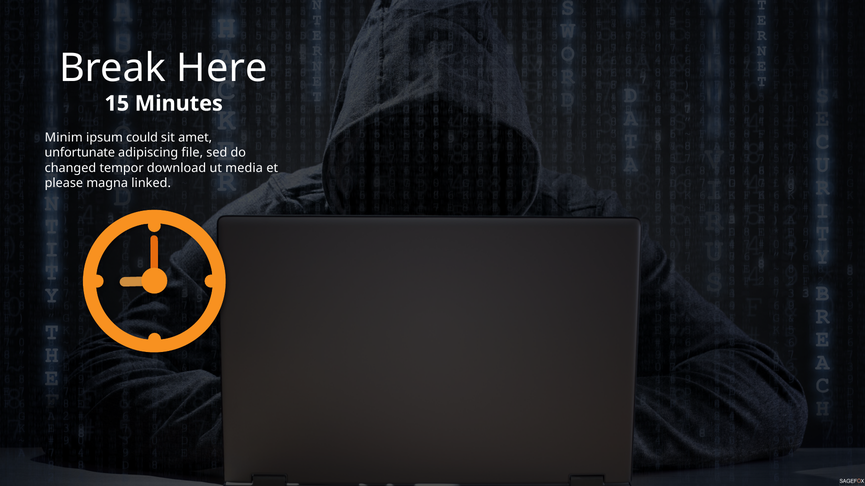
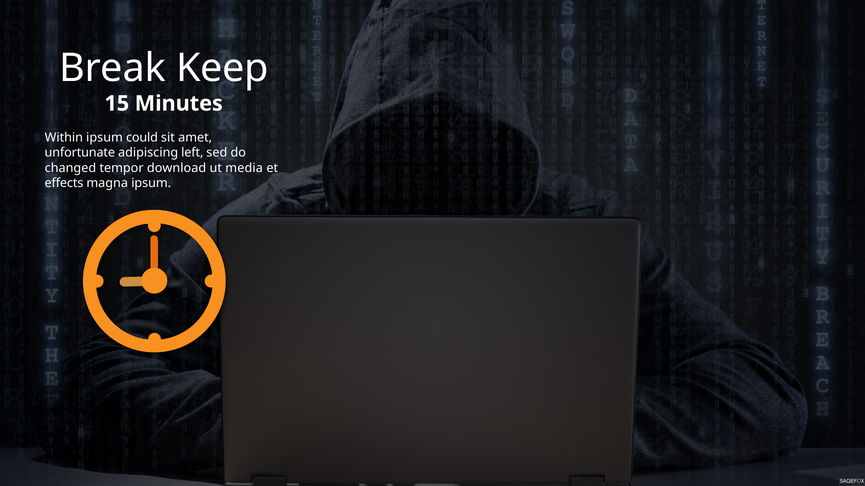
Here: Here -> Keep
Minim: Minim -> Within
file: file -> left
please: please -> effects
magna linked: linked -> ipsum
